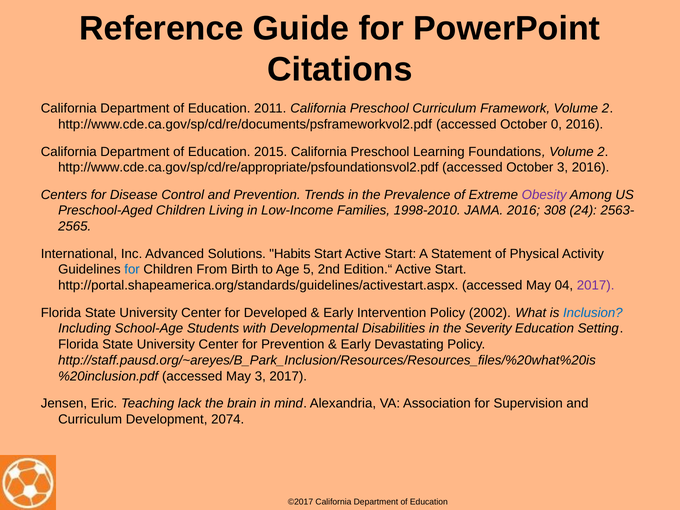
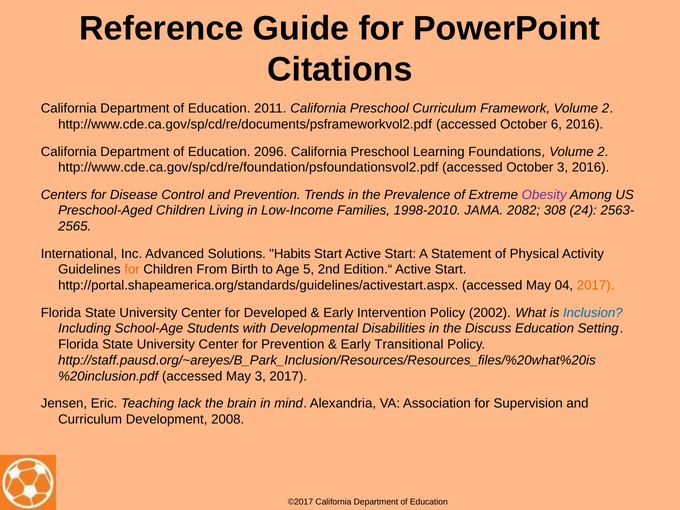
0: 0 -> 6
2015: 2015 -> 2096
http://www.cde.ca.gov/sp/cd/re/appropriate/psfoundationsvol2.pdf: http://www.cde.ca.gov/sp/cd/re/appropriate/psfoundationsvol2.pdf -> http://www.cde.ca.gov/sp/cd/re/foundation/psfoundationsvol2.pdf
JAMA 2016: 2016 -> 2082
for at (132, 270) colour: blue -> orange
2017 at (596, 285) colour: purple -> orange
Severity: Severity -> Discuss
Devastating: Devastating -> Transitional
2074: 2074 -> 2008
